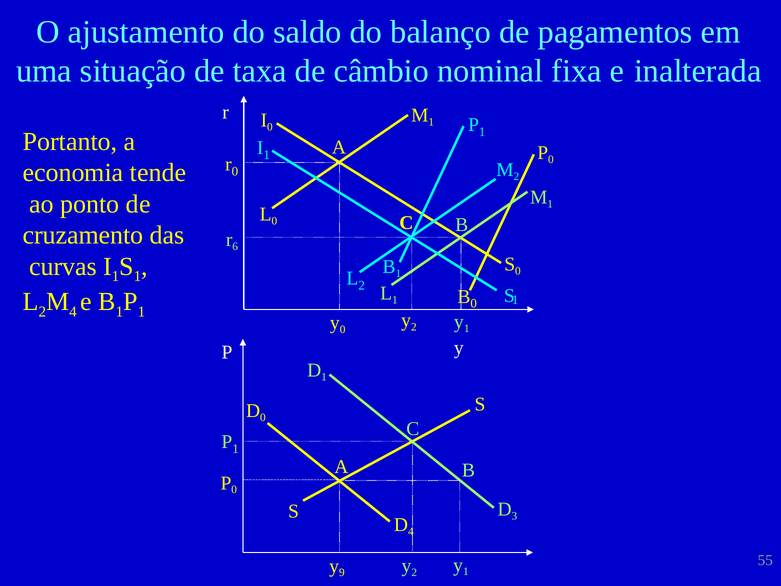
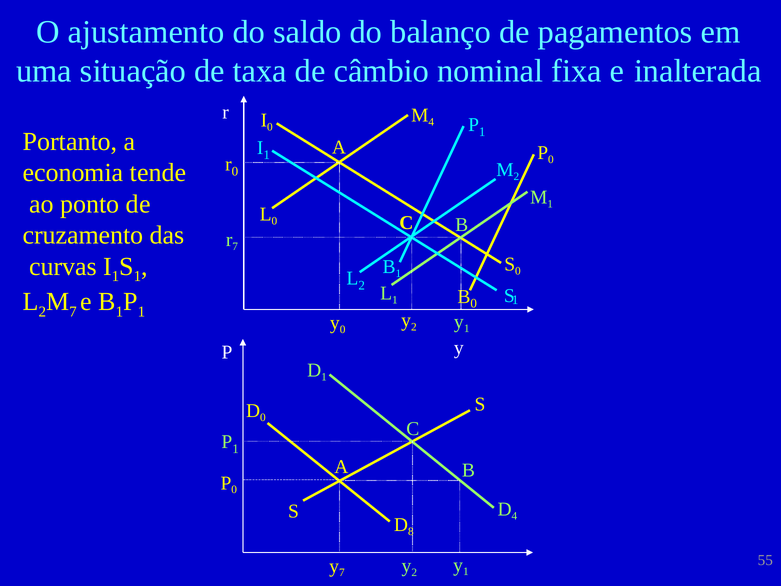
1 at (431, 122): 1 -> 4
r 6: 6 -> 7
4 at (73, 312): 4 -> 7
3 at (514, 516): 3 -> 4
4 at (411, 531): 4 -> 8
y 9: 9 -> 7
